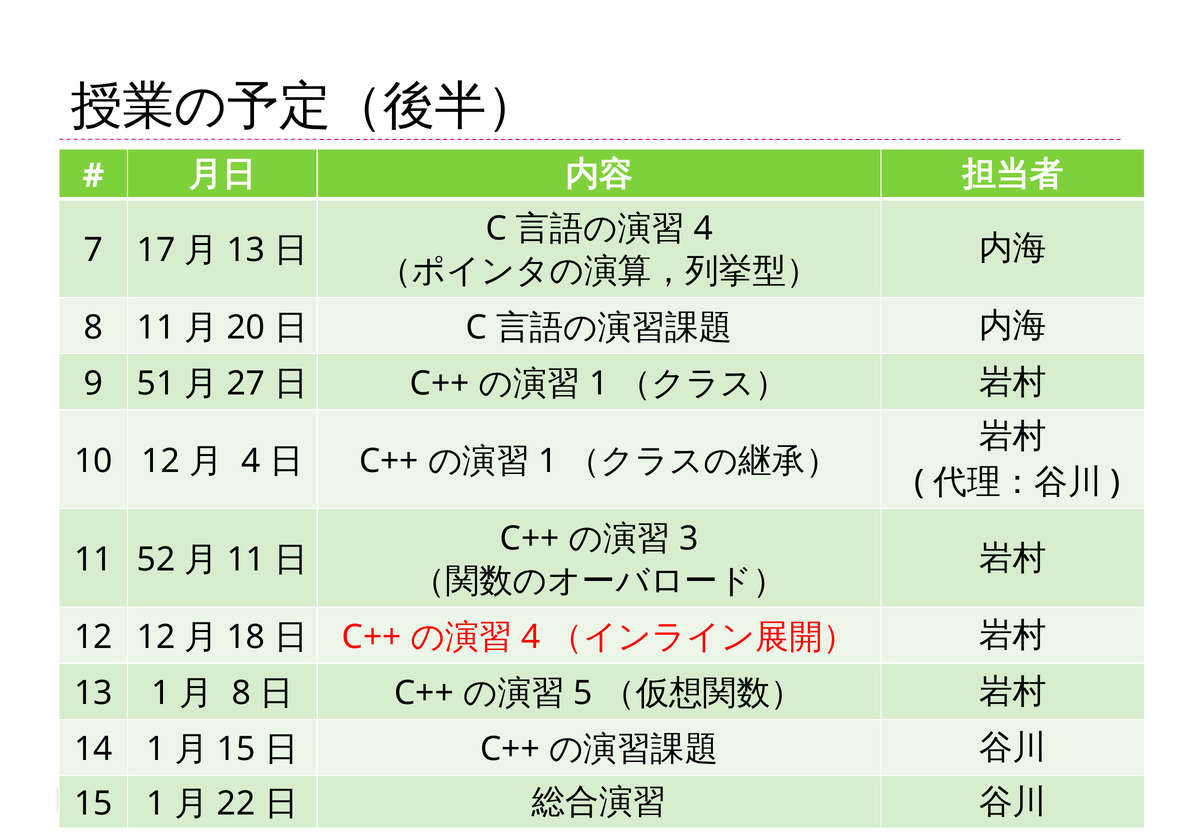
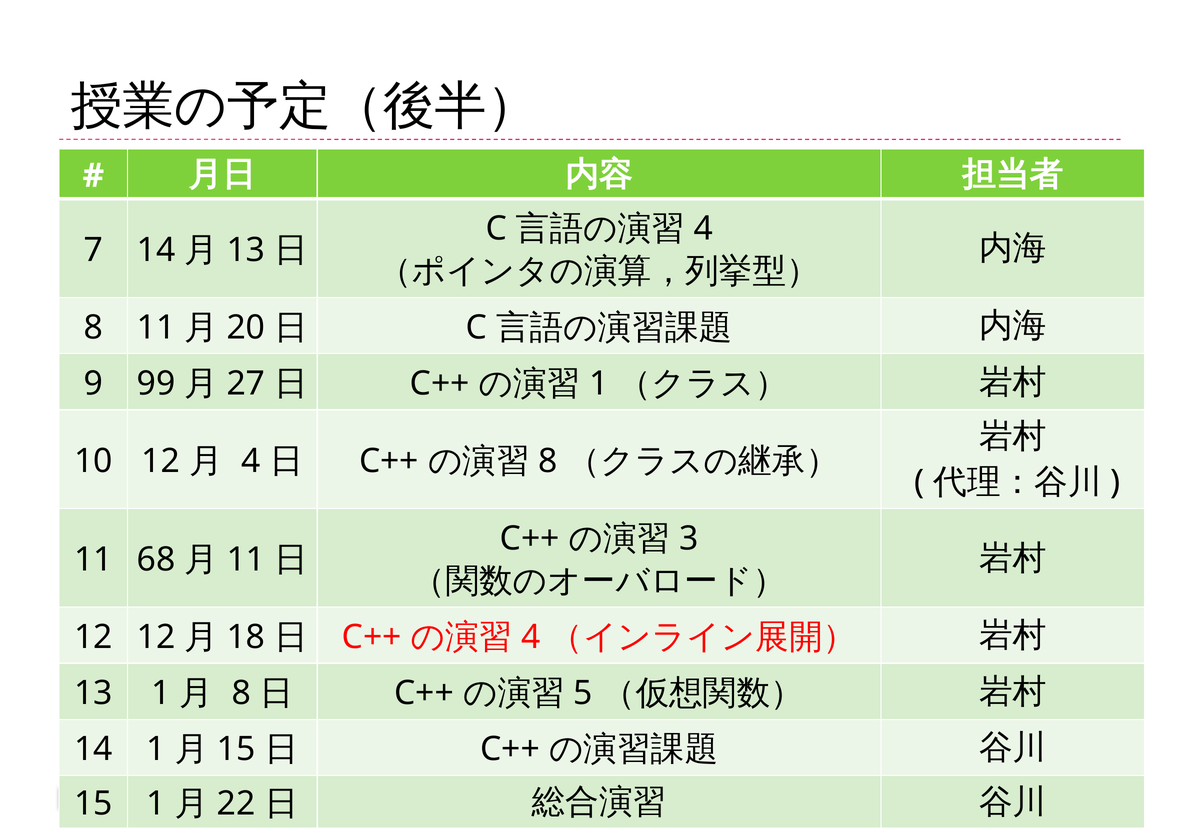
7 17: 17 -> 14
51: 51 -> 99
1 at (548, 461): 1 -> 8
52: 52 -> 68
